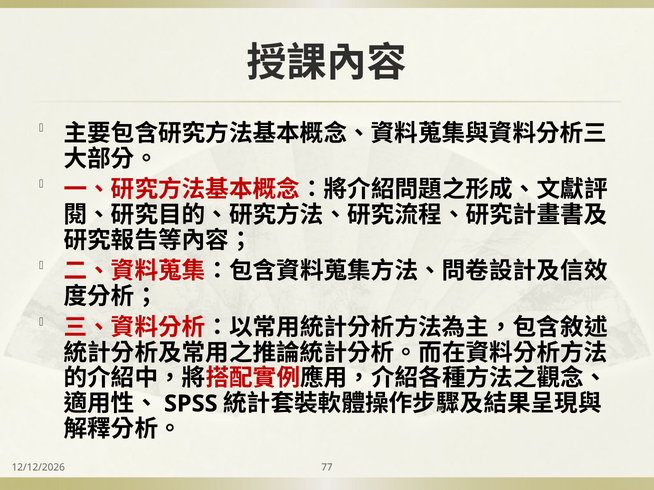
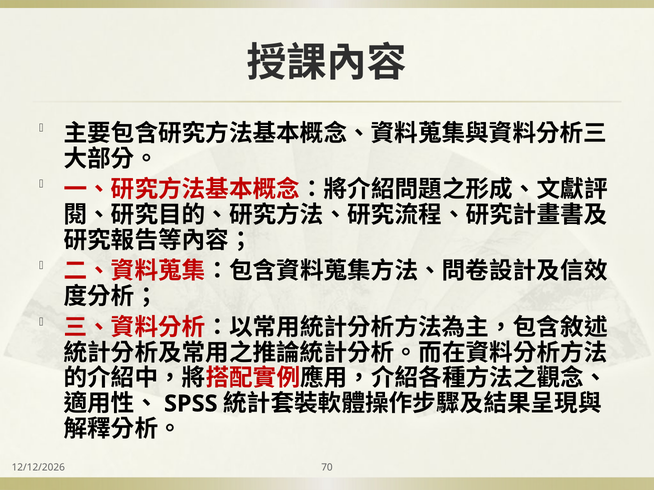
77: 77 -> 70
